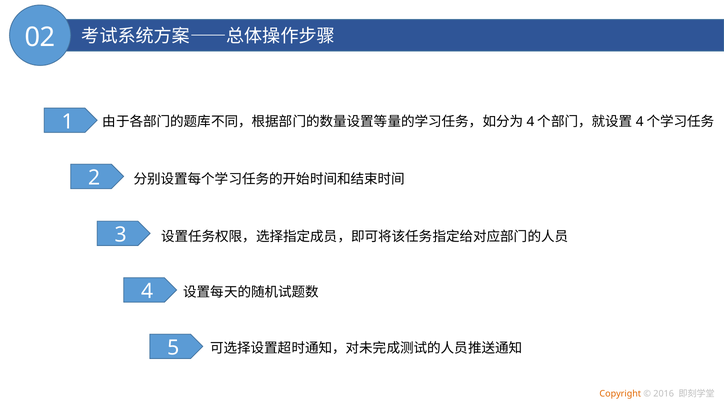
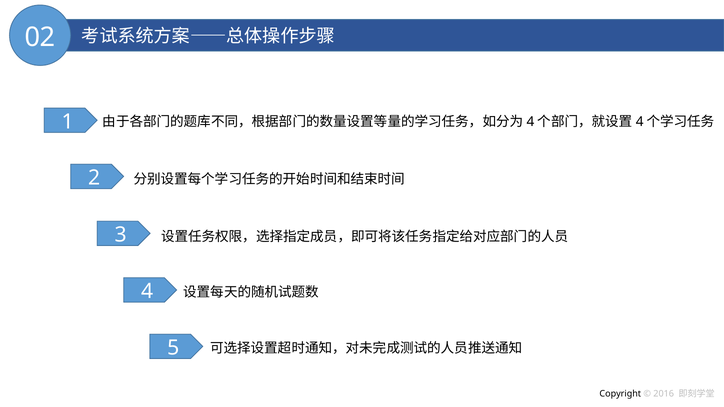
Copyright colour: orange -> black
